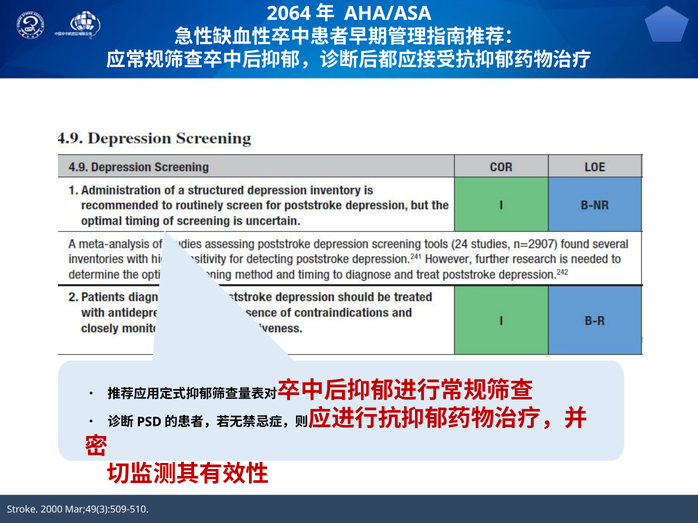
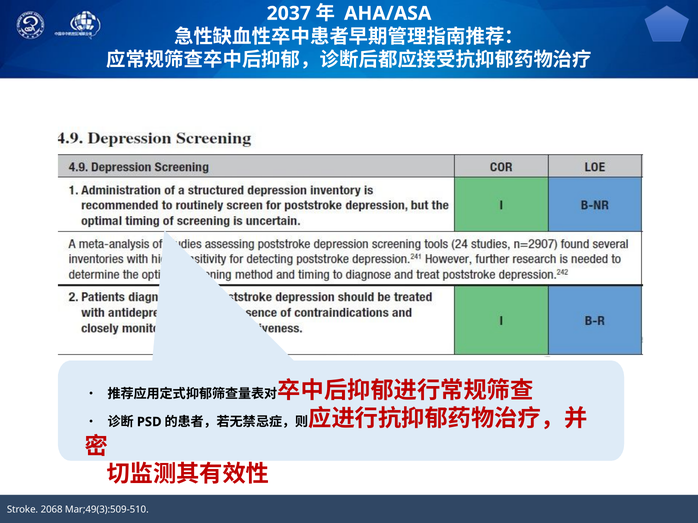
2064: 2064 -> 2037
2000: 2000 -> 2068
